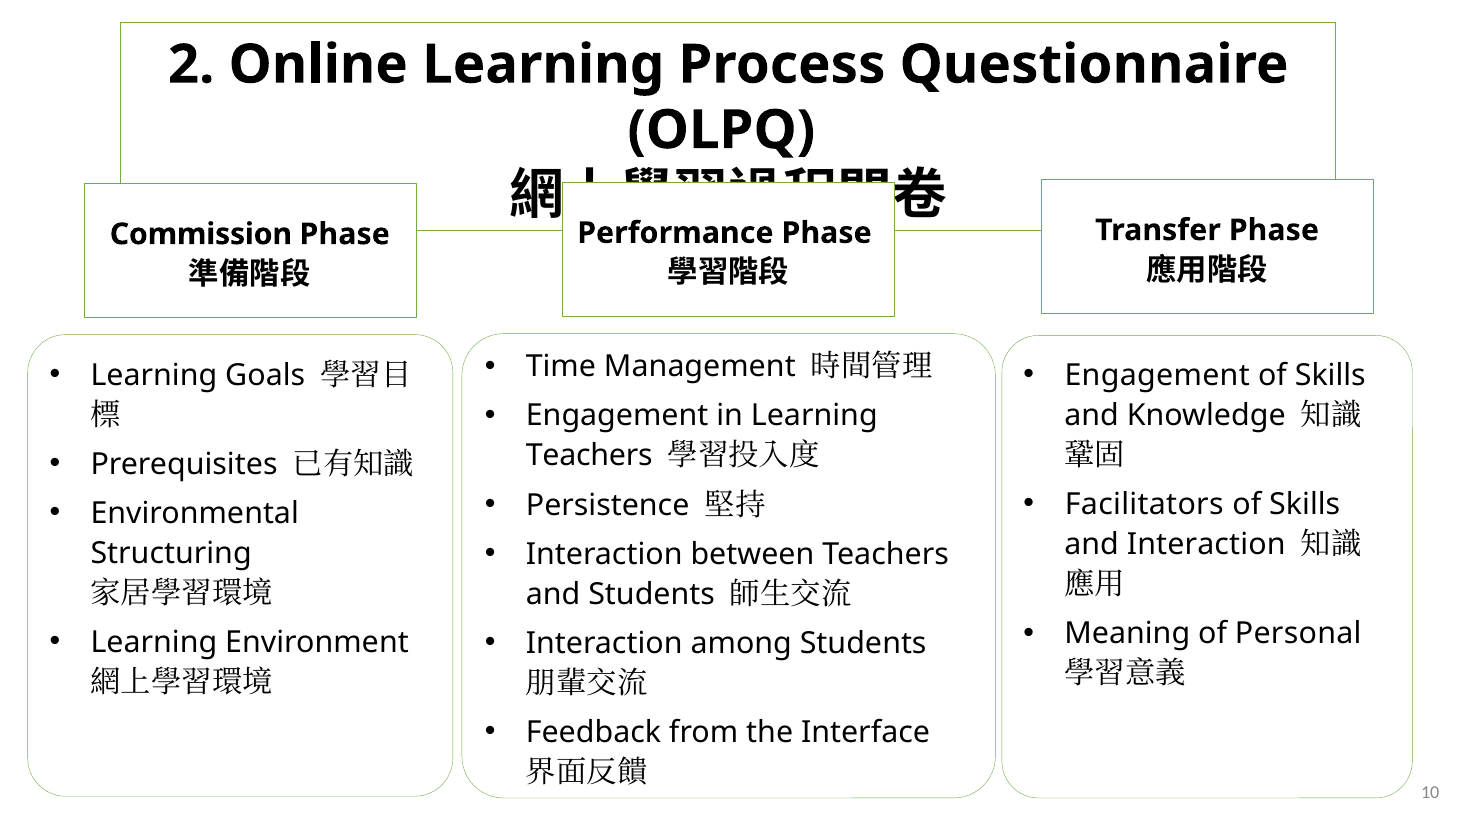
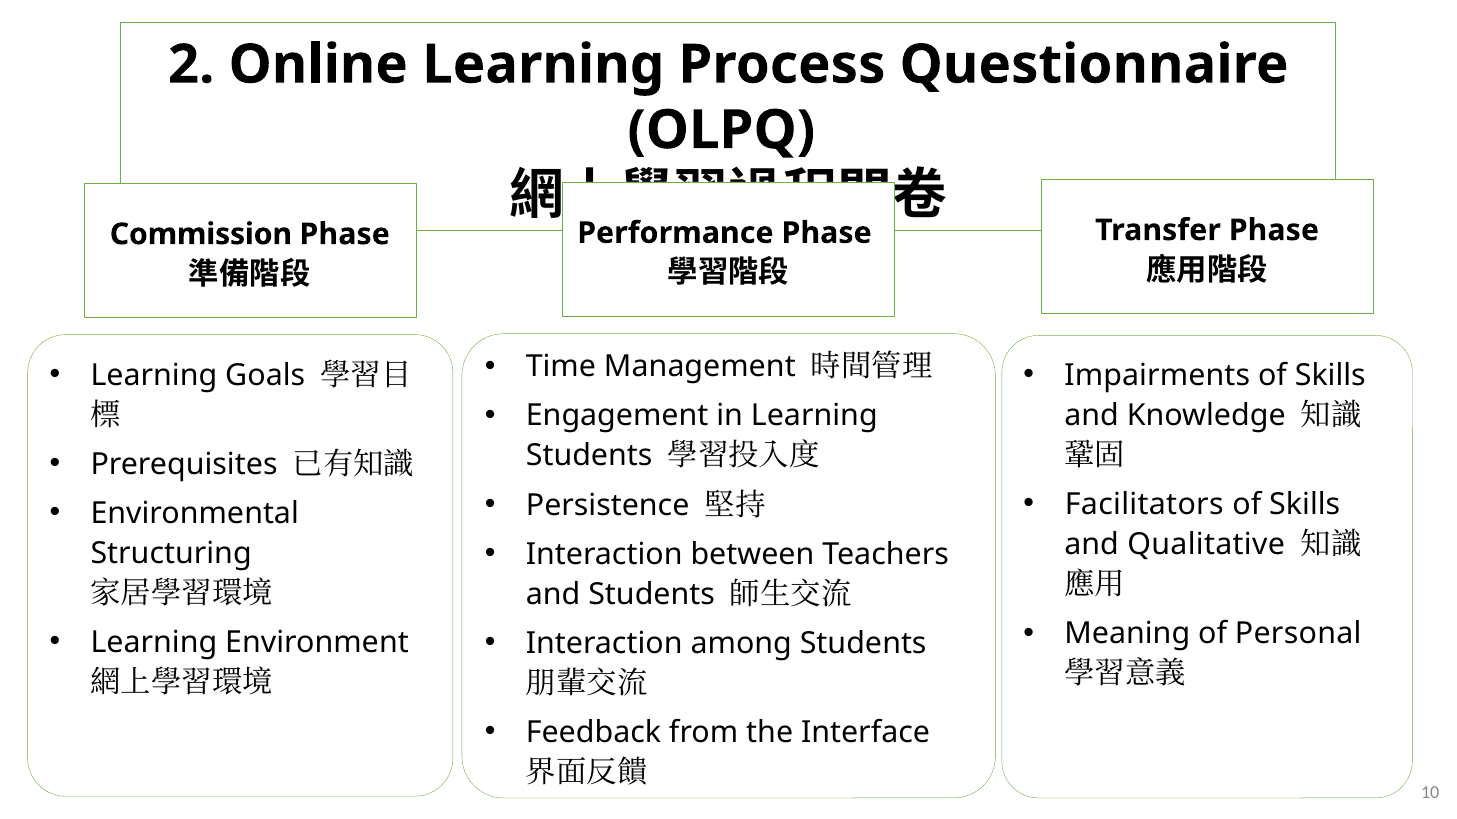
Engagement at (1157, 376): Engagement -> Impairments
Teachers at (589, 456): Teachers -> Students
and Interaction: Interaction -> Qualitative
